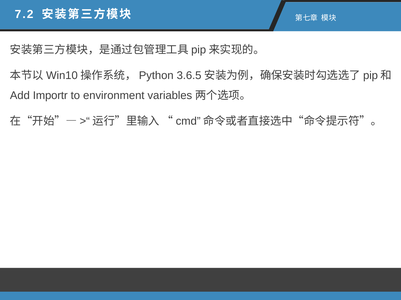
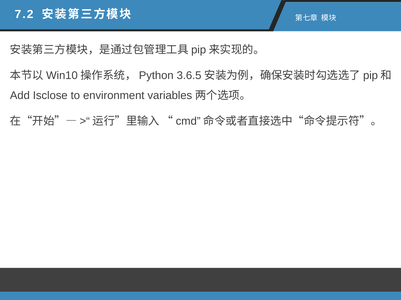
Importr: Importr -> Isclose
